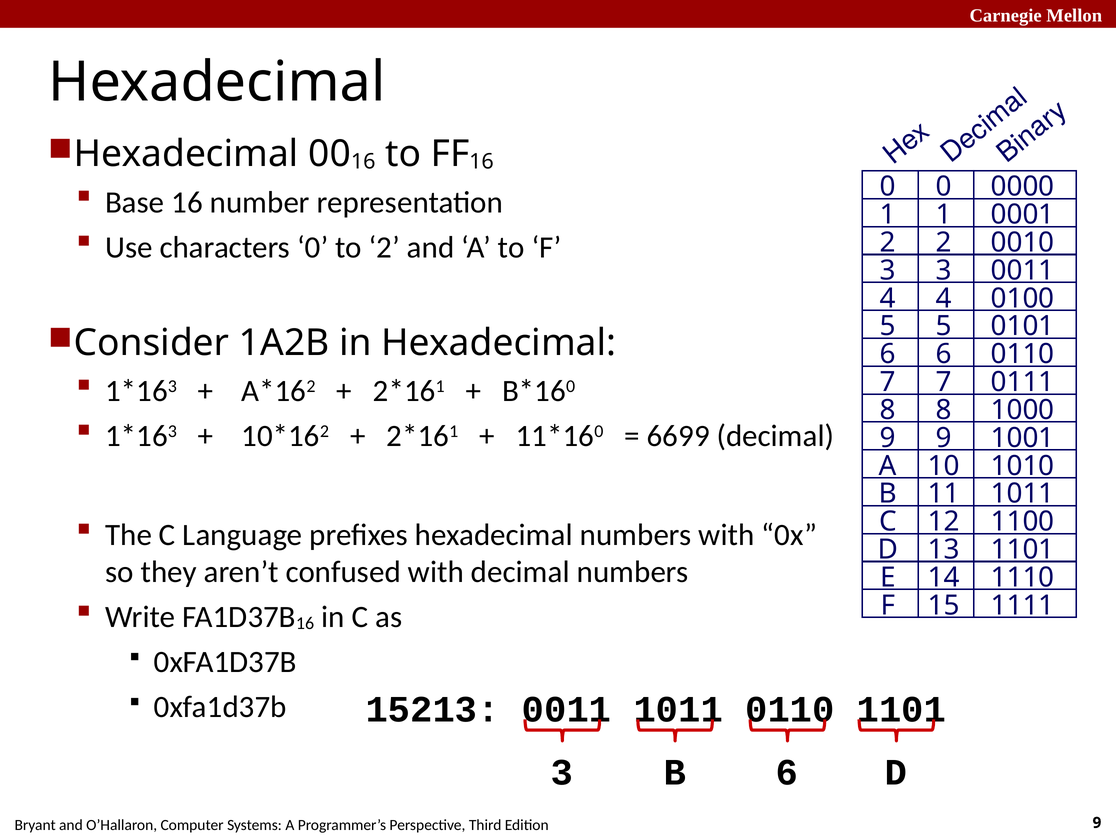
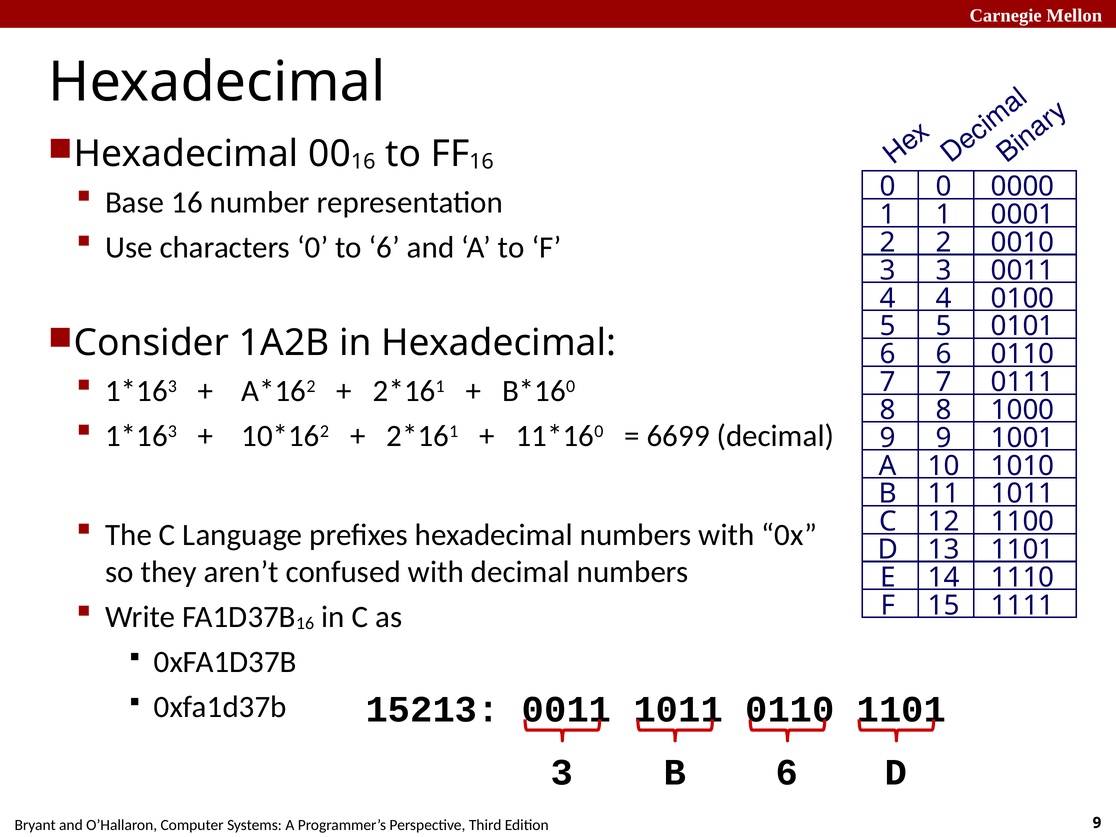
to 2: 2 -> 6
